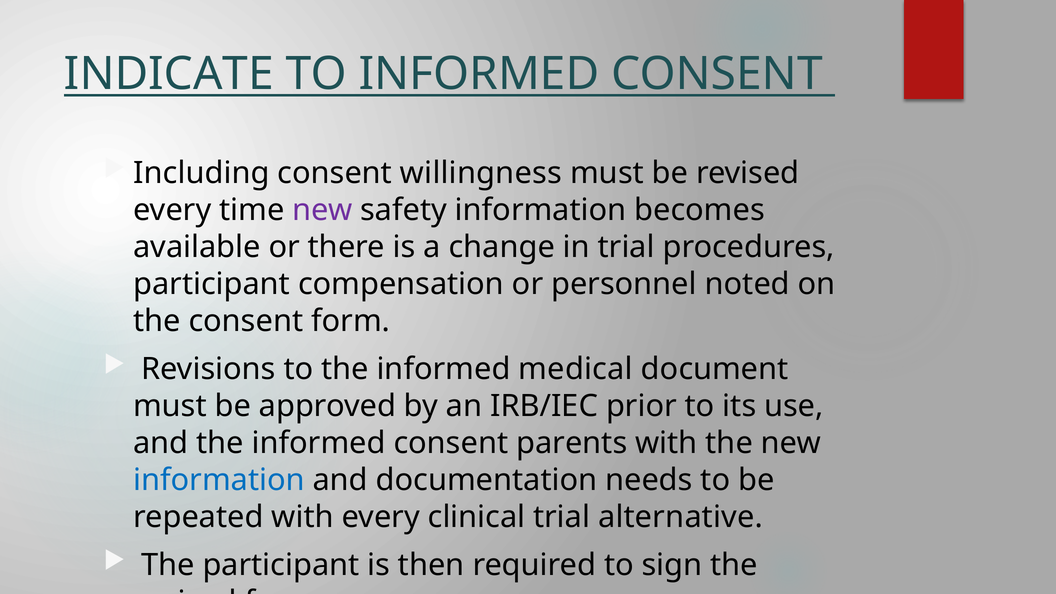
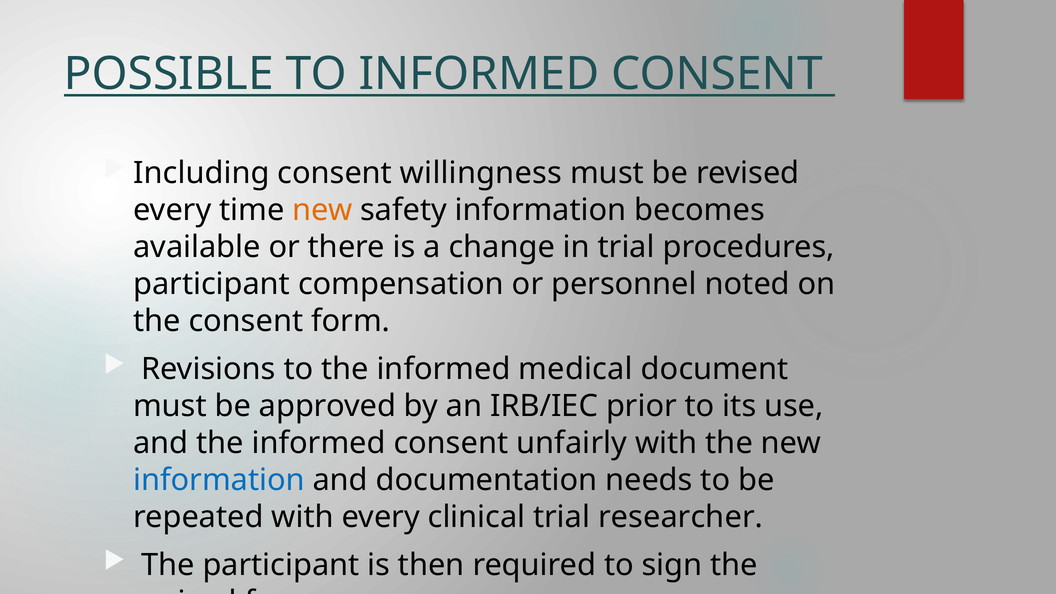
INDICATE: INDICATE -> POSSIBLE
new at (322, 210) colour: purple -> orange
parents: parents -> unfairly
alternative: alternative -> researcher
